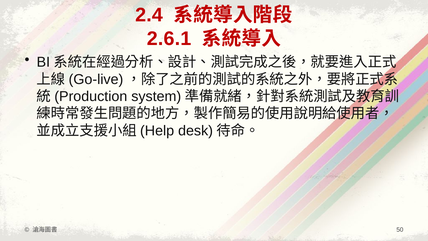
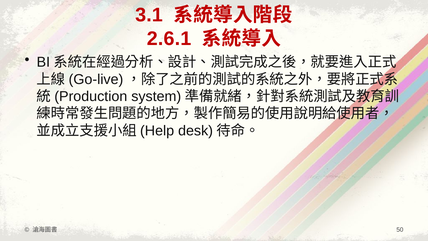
2.4: 2.4 -> 3.1
